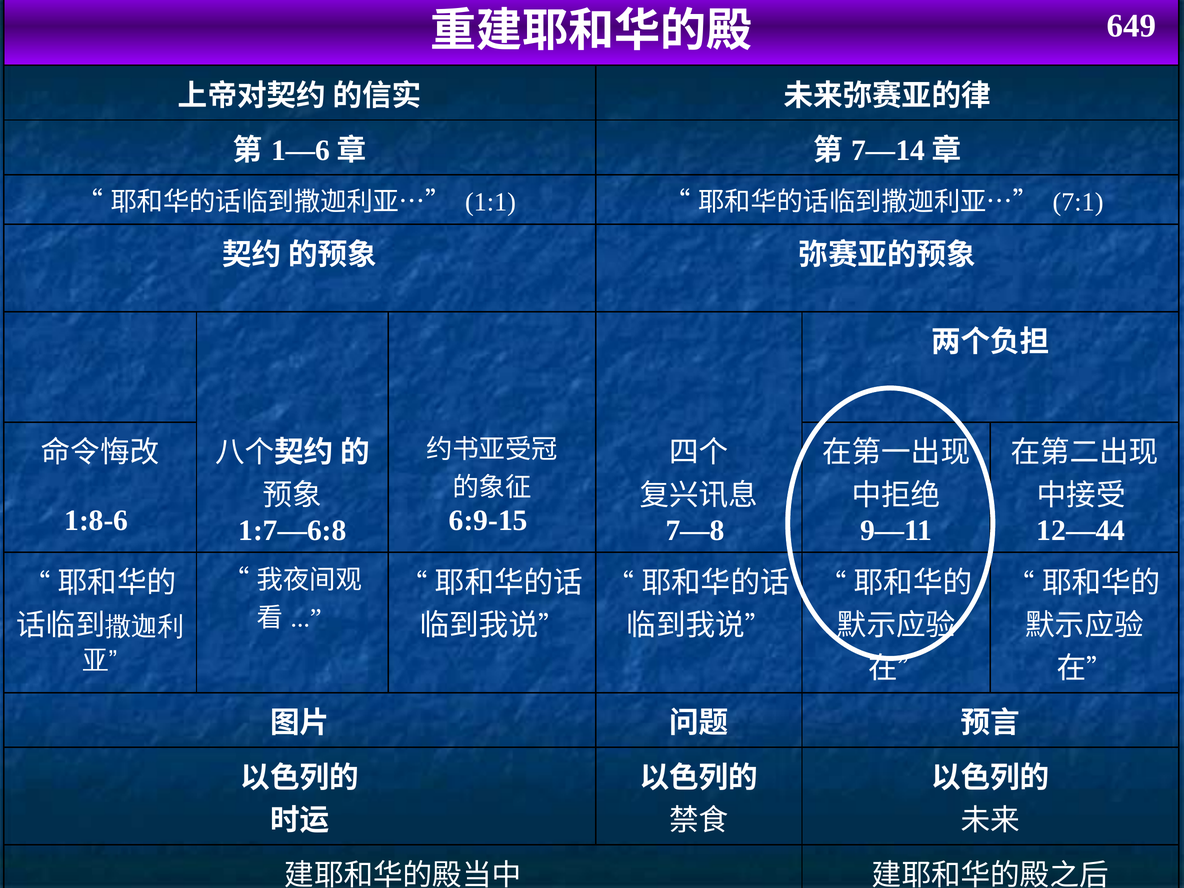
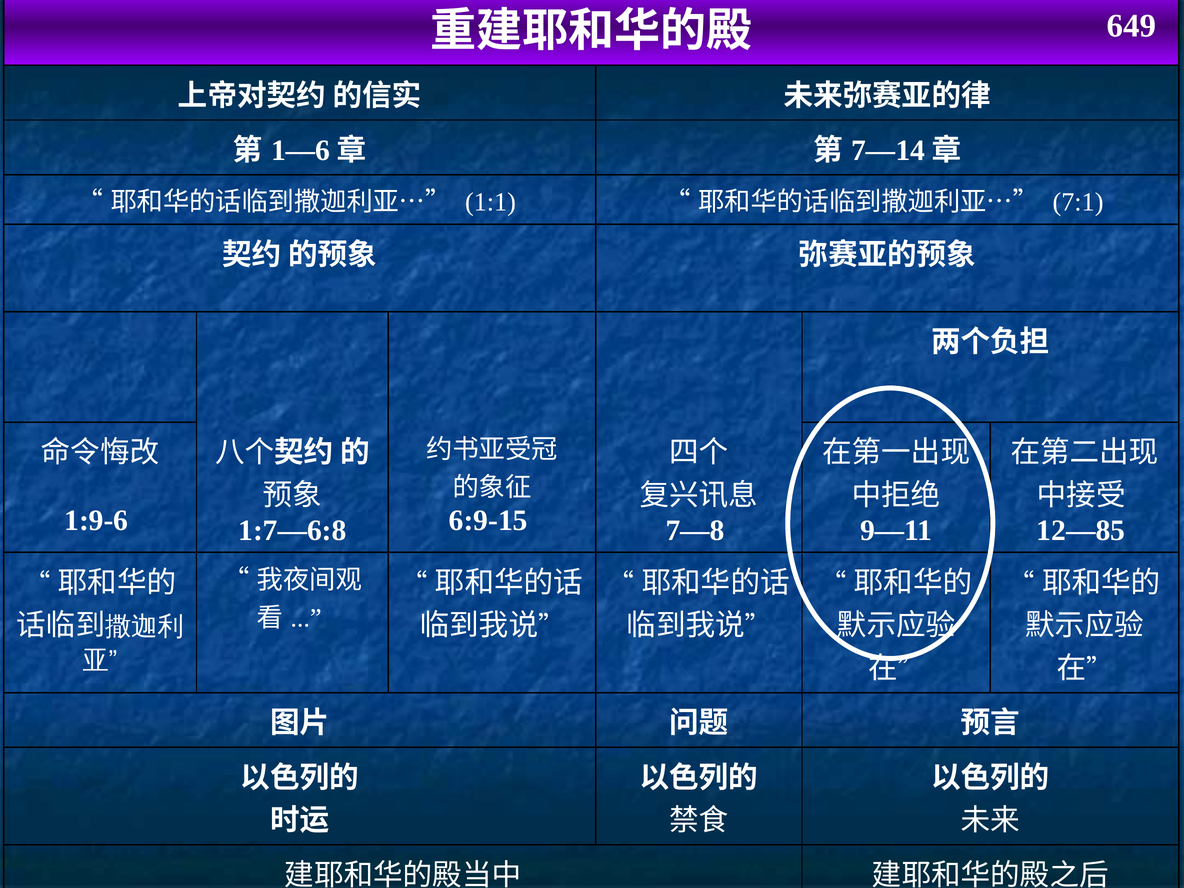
1:8-6: 1:8-6 -> 1:9-6
12—44: 12—44 -> 12—85
